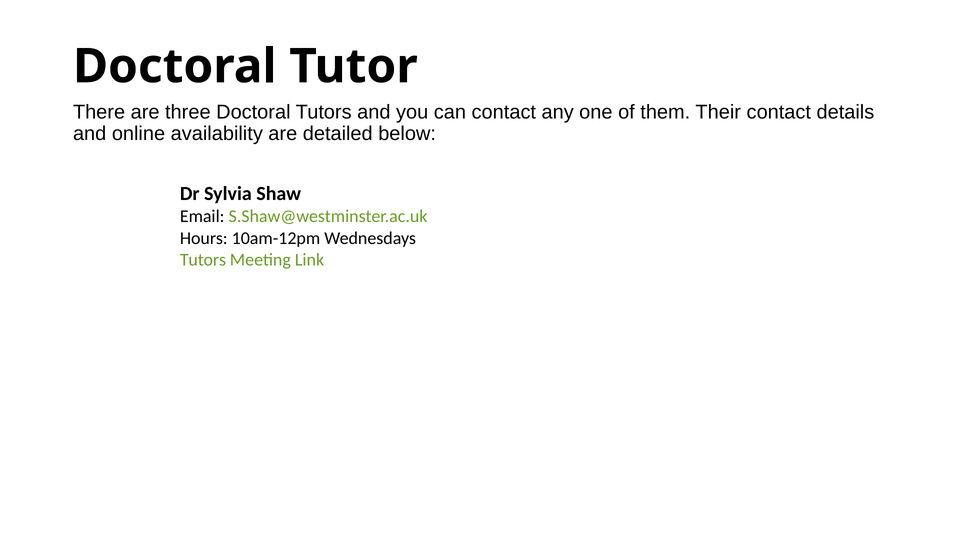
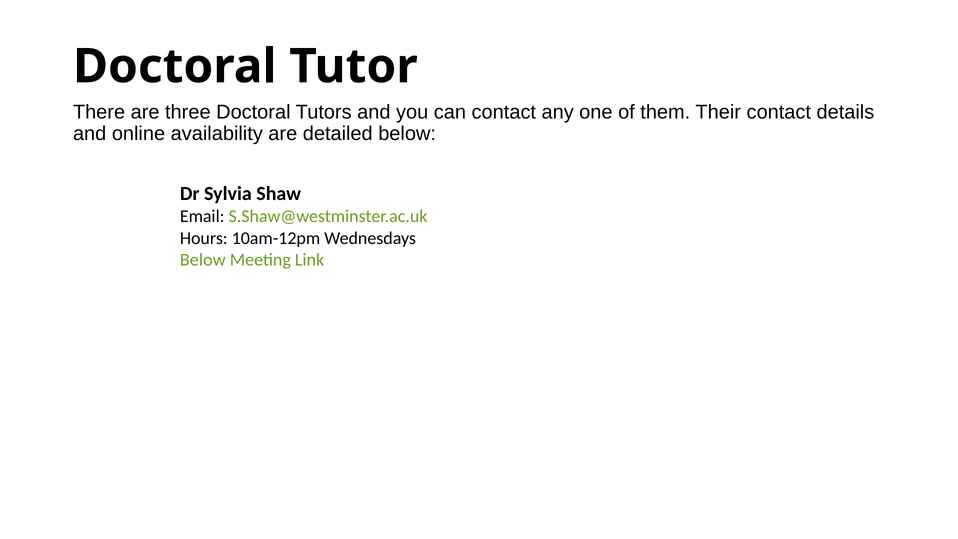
Tutors at (203, 260): Tutors -> Below
